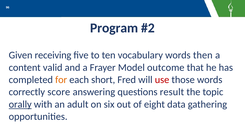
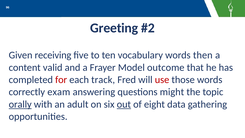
Program: Program -> Greeting
for colour: orange -> red
short: short -> track
score: score -> exam
result: result -> might
out underline: none -> present
